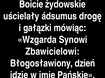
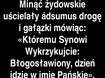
Boicie: Boicie -> Minąć
Wzgarda: Wzgarda -> Któremu
Zbawicielowi: Zbawicielowi -> Wykrzykujcie
